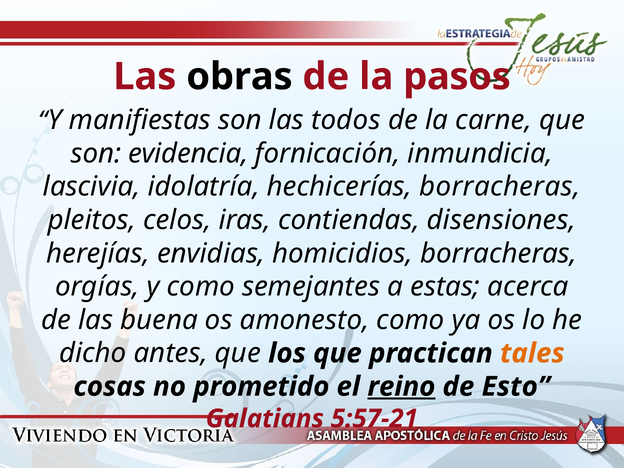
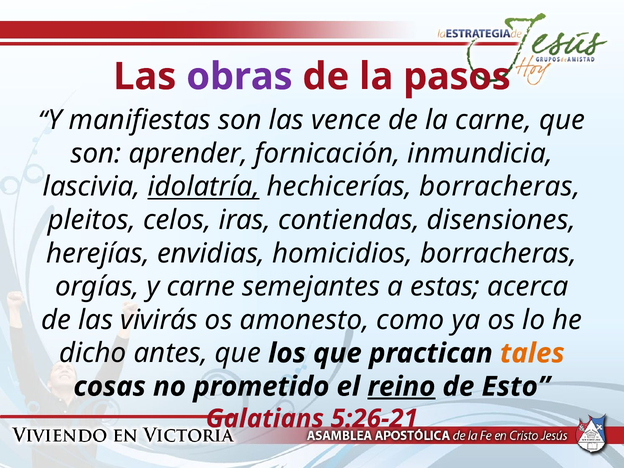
obras colour: black -> purple
todos: todos -> vence
evidencia: evidencia -> aprender
idolatría underline: none -> present
y como: como -> carne
buena: buena -> vivirás
5:57-21: 5:57-21 -> 5:26-21
